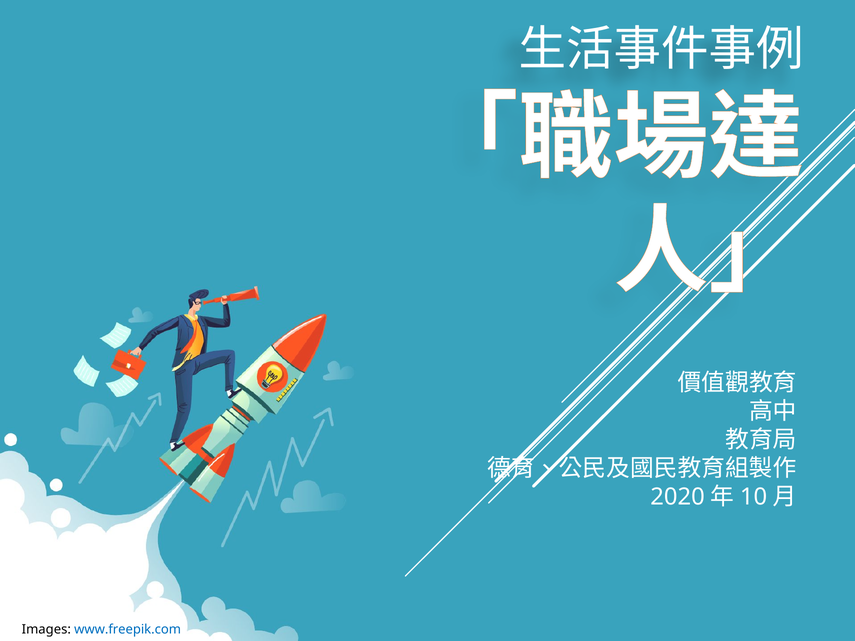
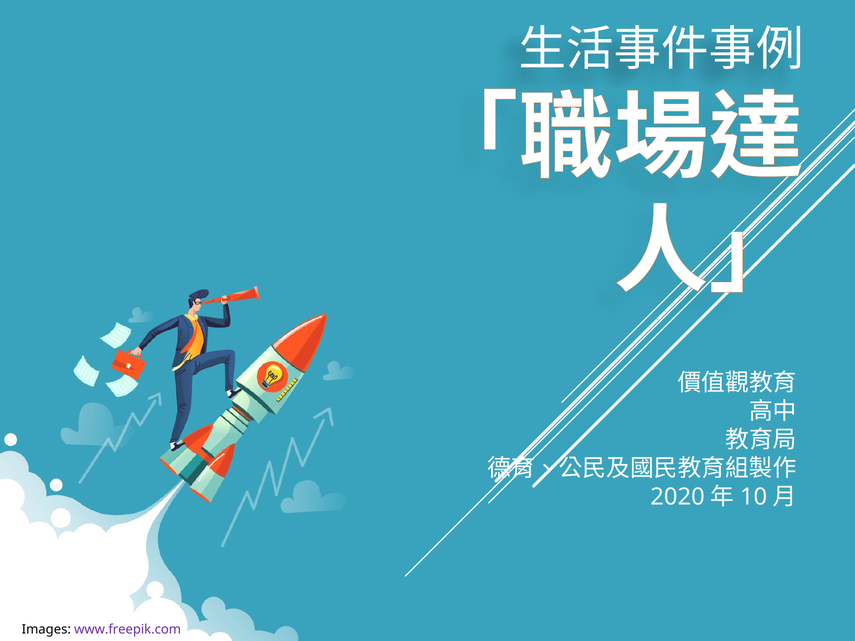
www.freepik.com colour: blue -> purple
